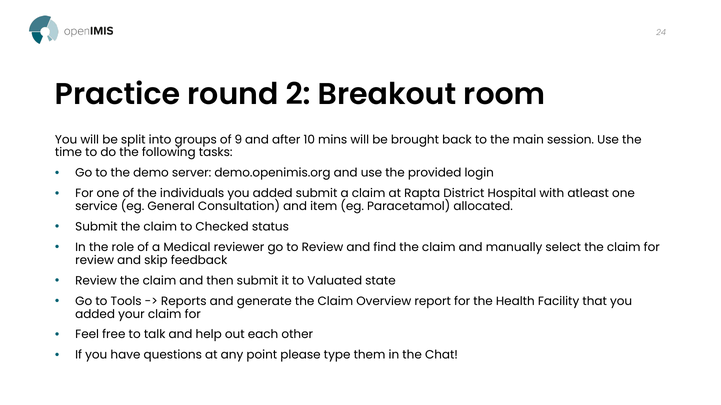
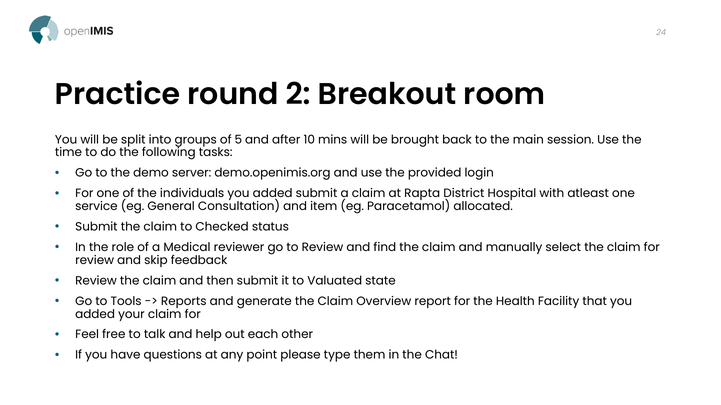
9: 9 -> 5
